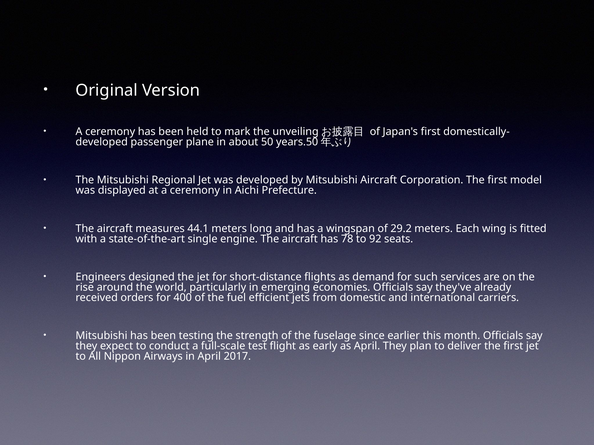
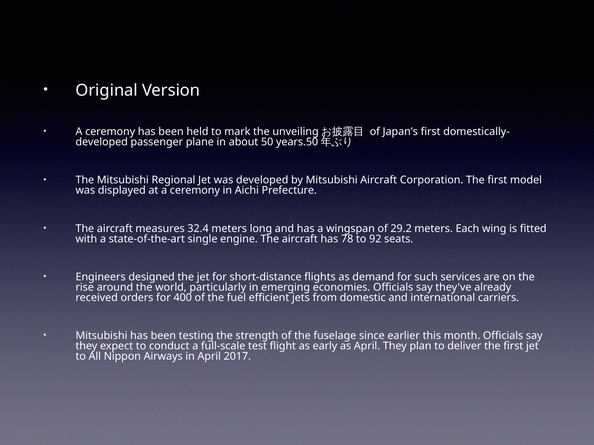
44.1: 44.1 -> 32.4
